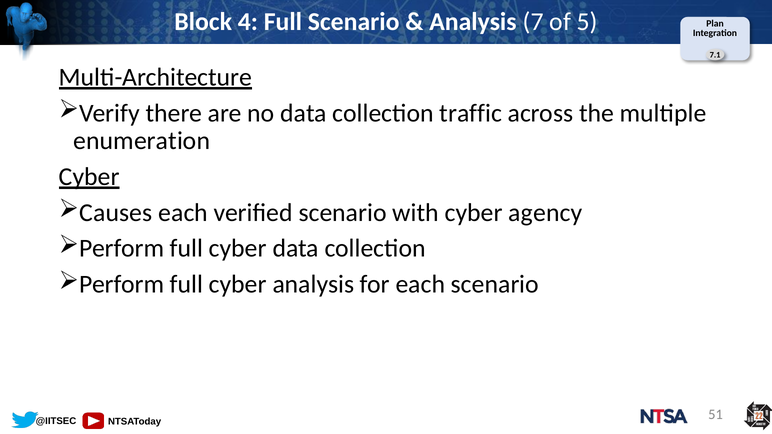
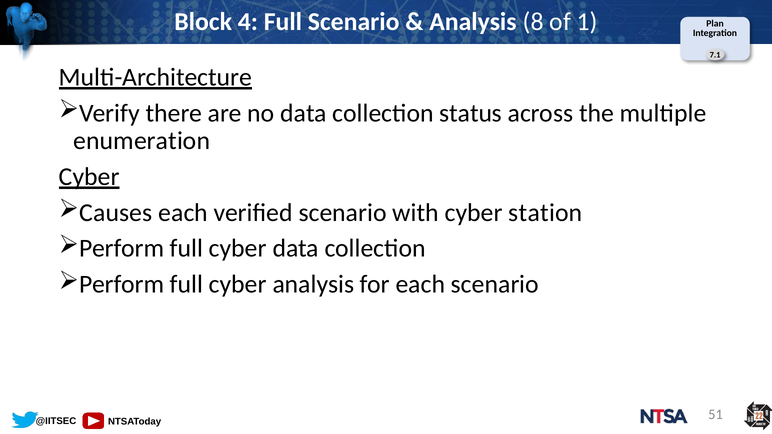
7: 7 -> 8
5: 5 -> 1
traffic: traffic -> status
agency: agency -> station
